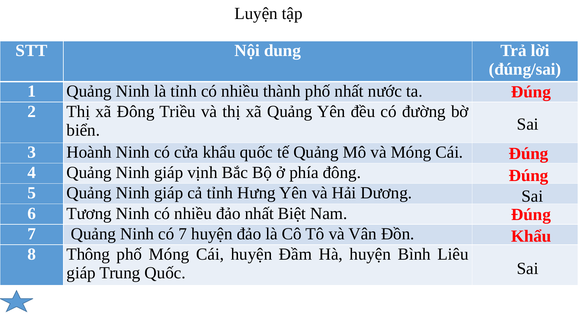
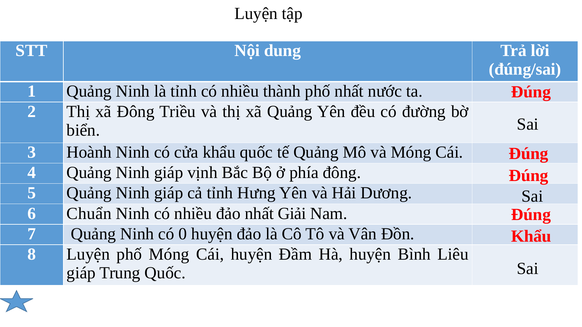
Tương: Tương -> Chuẩn
Biệt: Biệt -> Giải
có 7: 7 -> 0
8 Thông: Thông -> Luyện
